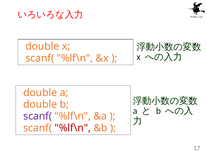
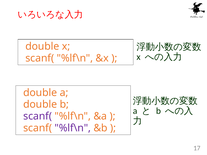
%lf\n at (73, 128) colour: red -> purple
